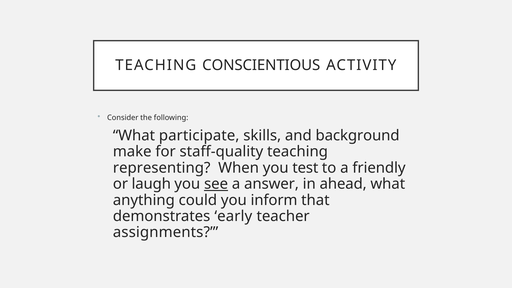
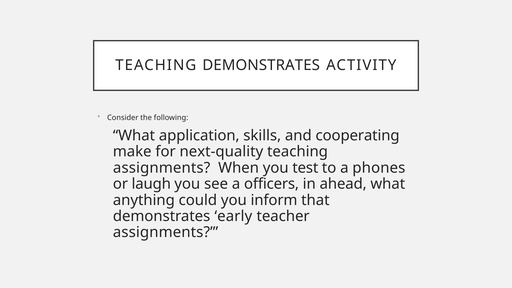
TEACHING CONSCIENTIOUS: CONSCIENTIOUS -> DEMONSTRATES
participate: participate -> application
background: background -> cooperating
staff-quality: staff-quality -> next-quality
representing at (162, 168): representing -> assignments
friendly: friendly -> phones
see underline: present -> none
answer: answer -> officers
